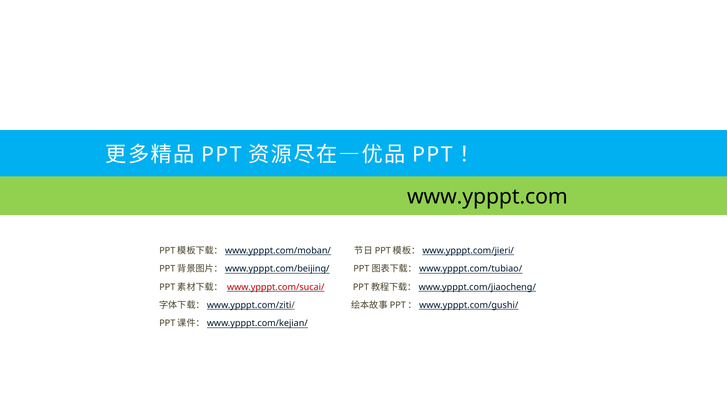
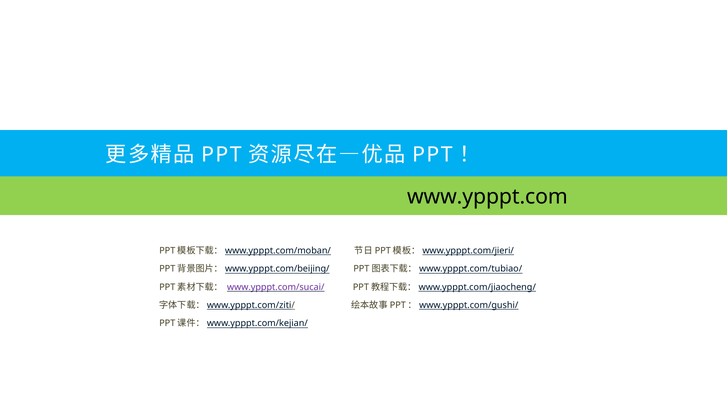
www.ypppt.com/sucai/ colour: red -> purple
